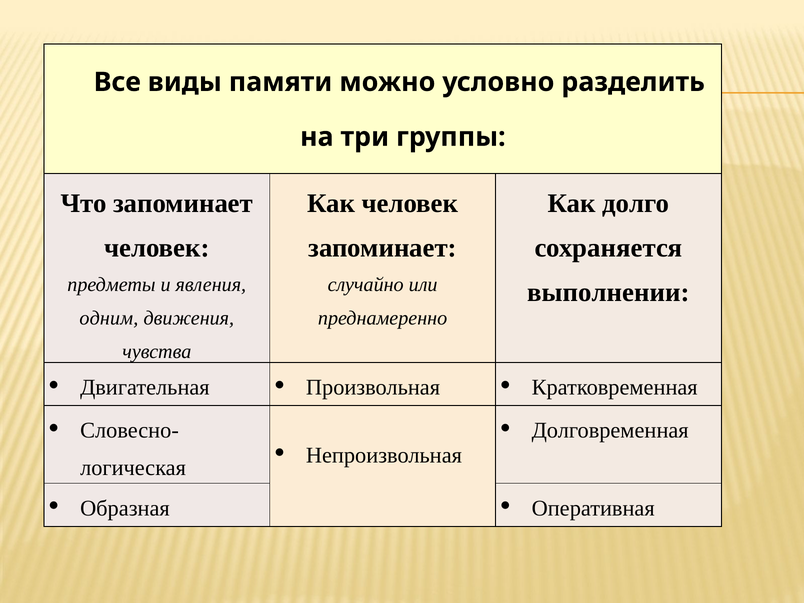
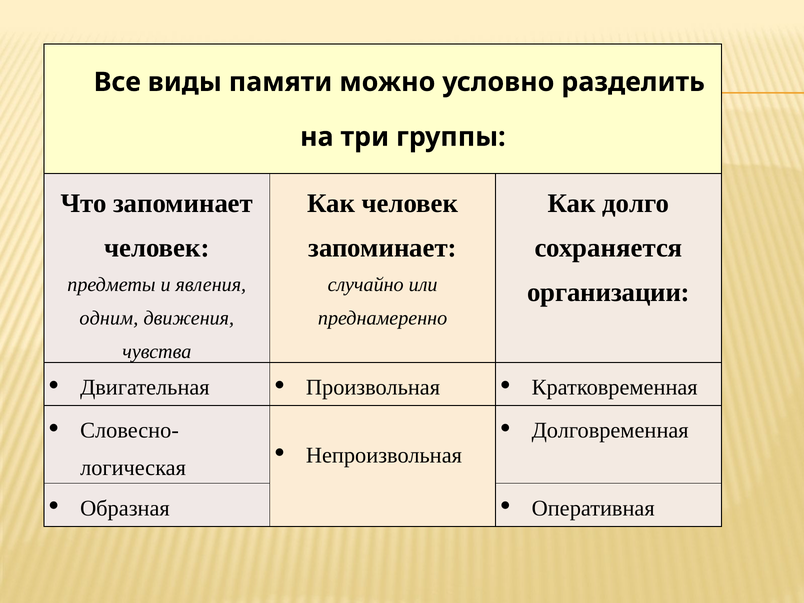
выполнении: выполнении -> организации
